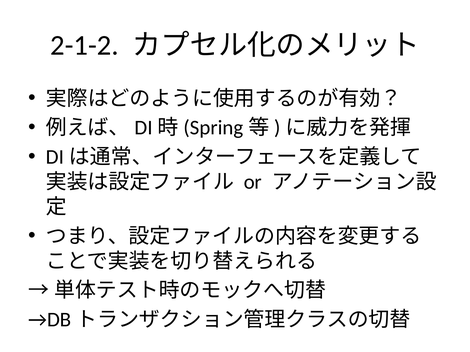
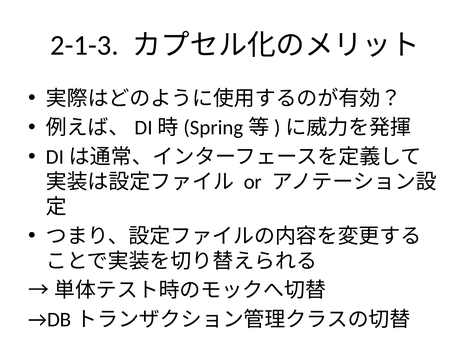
2-1-2: 2-1-2 -> 2-1-3
